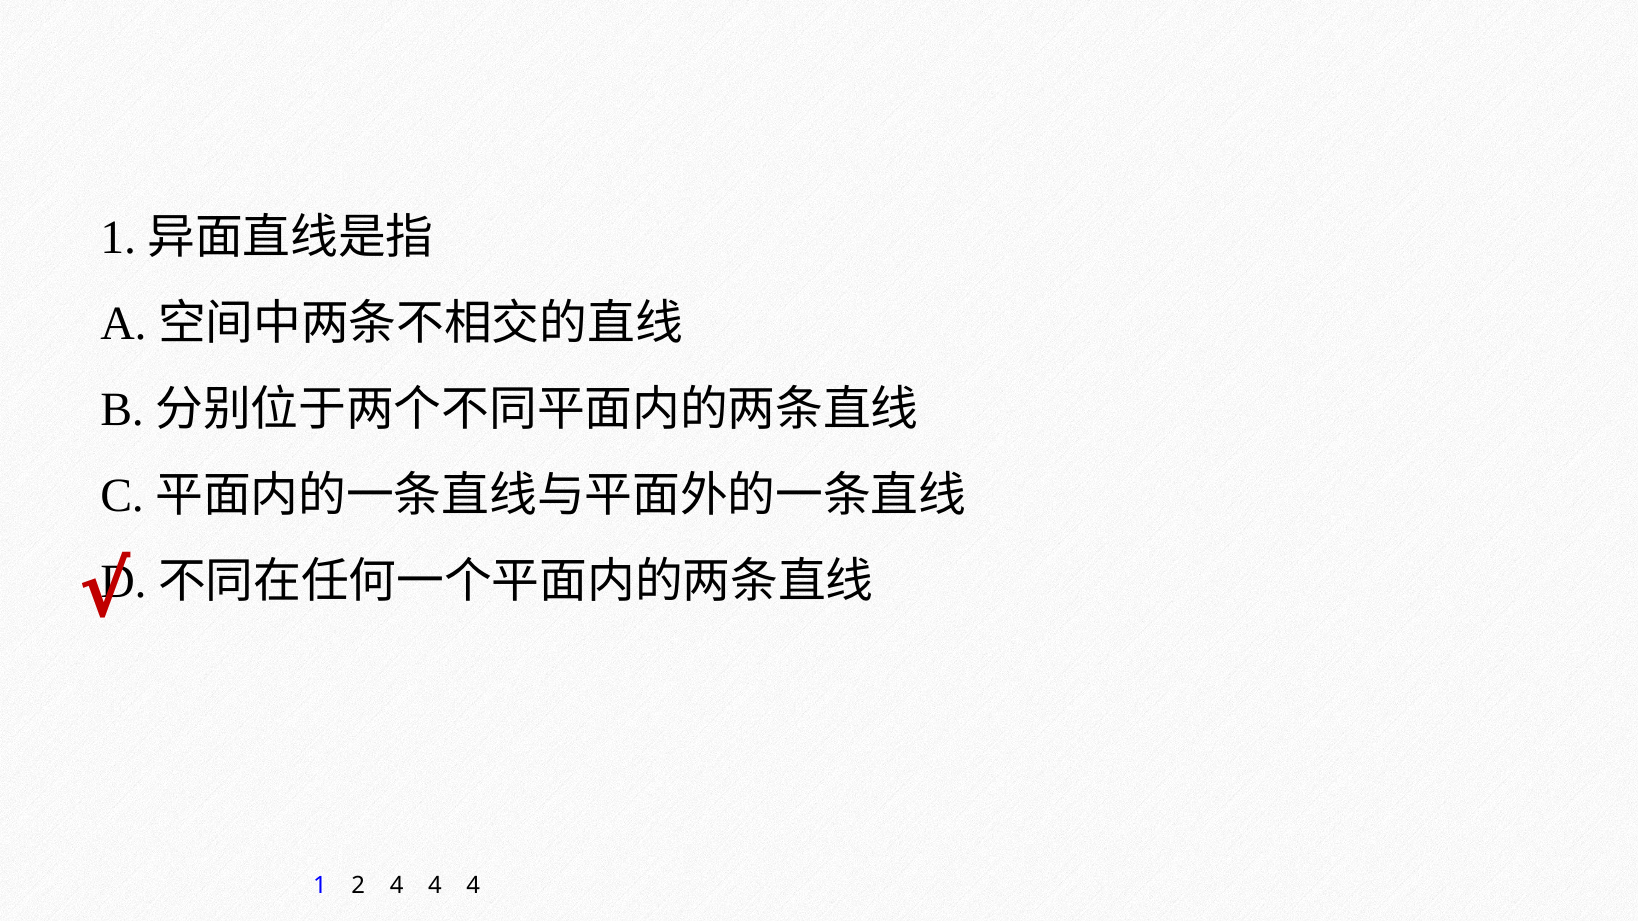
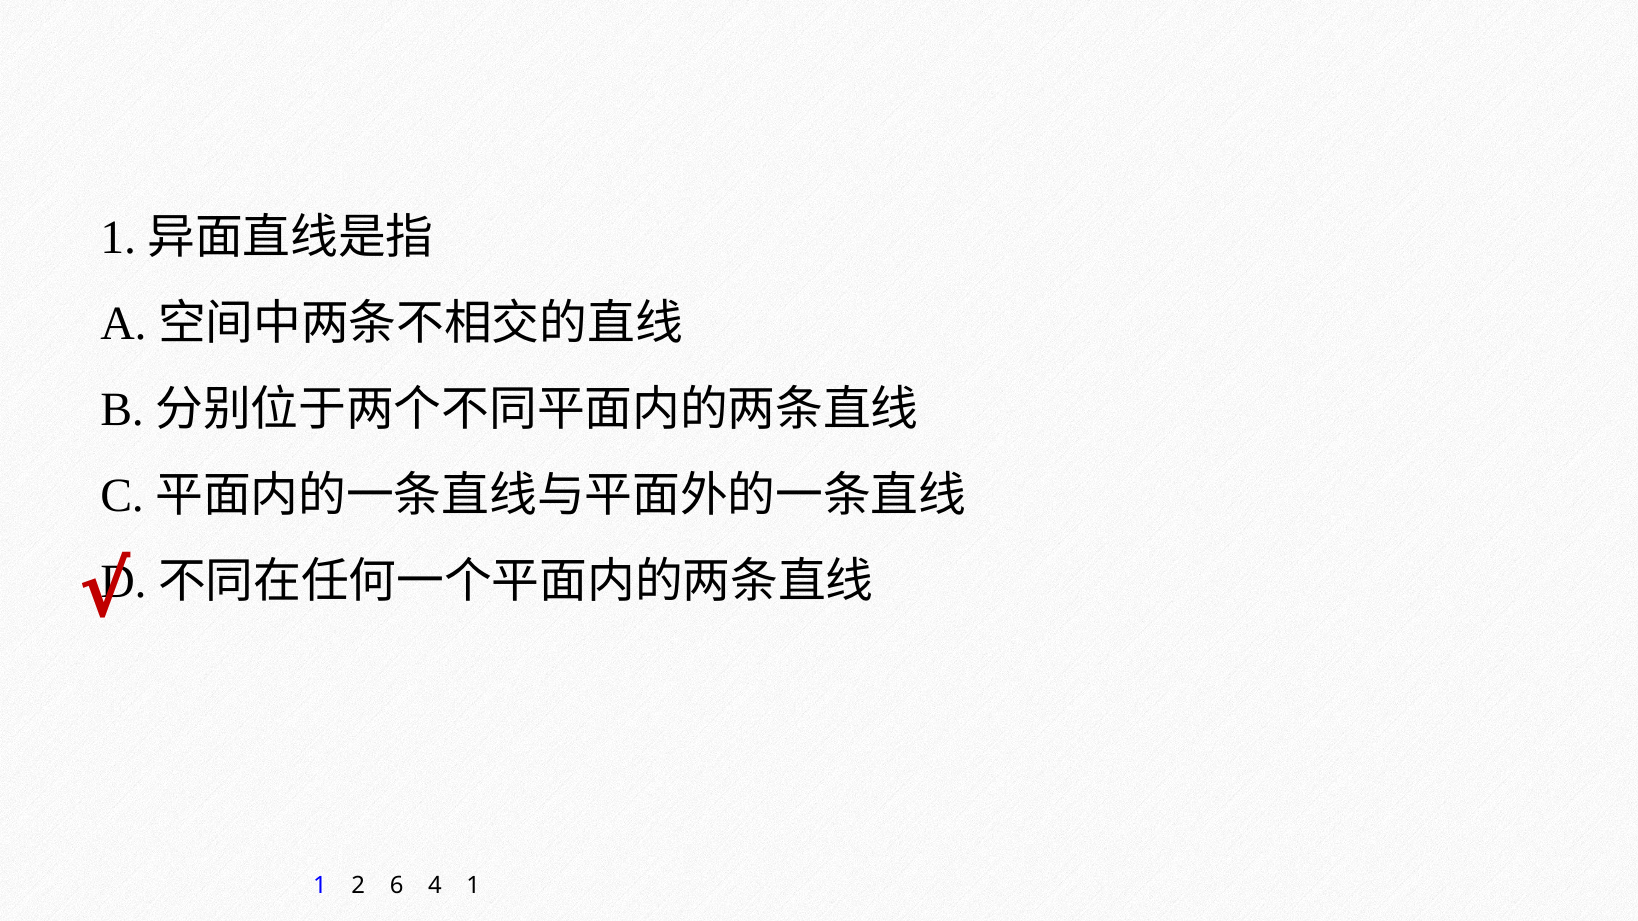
2 4: 4 -> 6
4 at (473, 886): 4 -> 1
